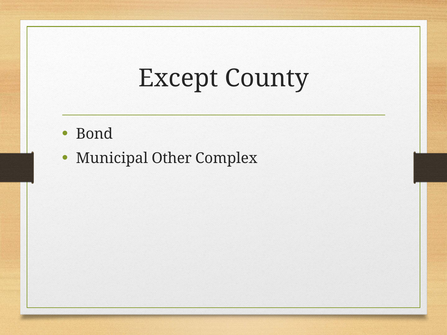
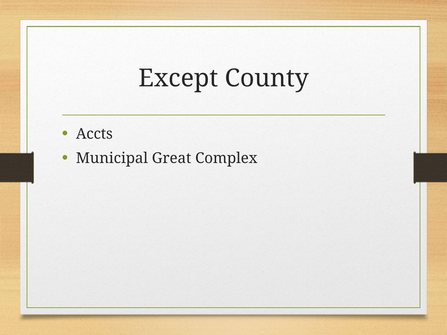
Bond: Bond -> Accts
Other: Other -> Great
